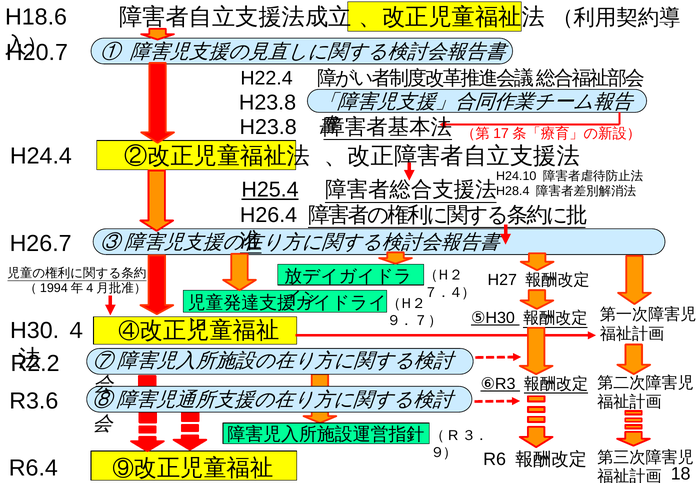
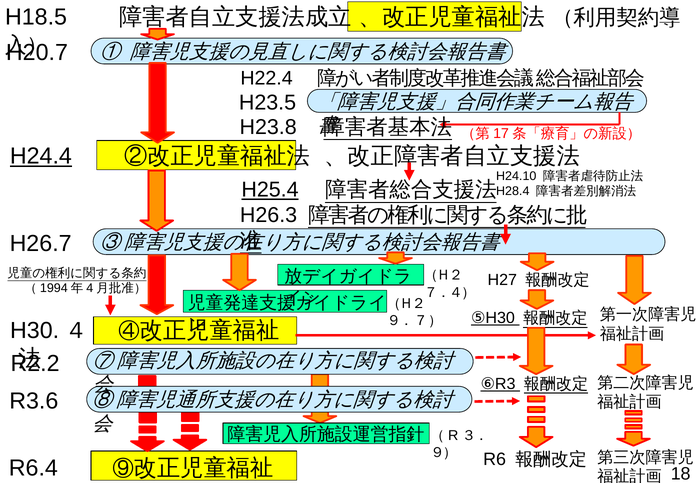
H18.6: H18.6 -> H18.5
H23.8 at (268, 102): H23.8 -> H23.5
H24.4 underline: none -> present
H26.4: H26.4 -> H26.3
